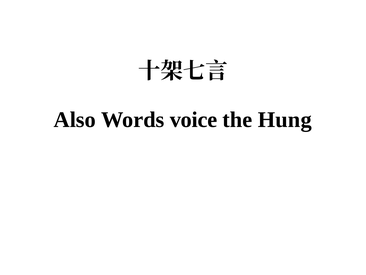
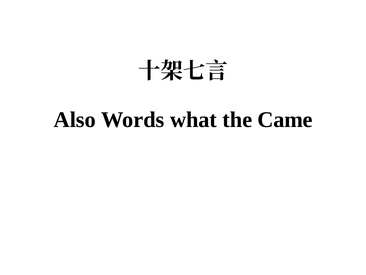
voice: voice -> what
Hung: Hung -> Came
